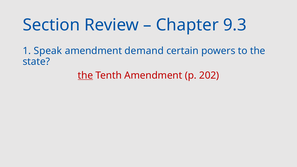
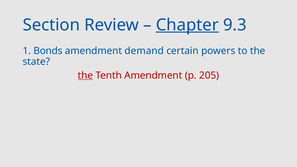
Chapter underline: none -> present
Speak: Speak -> Bonds
202: 202 -> 205
